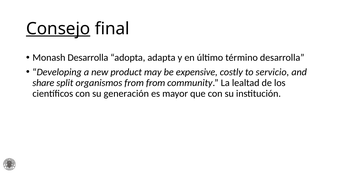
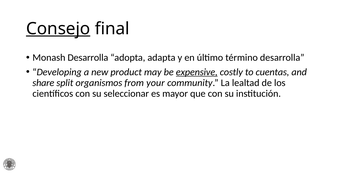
expensive underline: none -> present
servicio: servicio -> cuentas
from from: from -> your
generación: generación -> seleccionar
